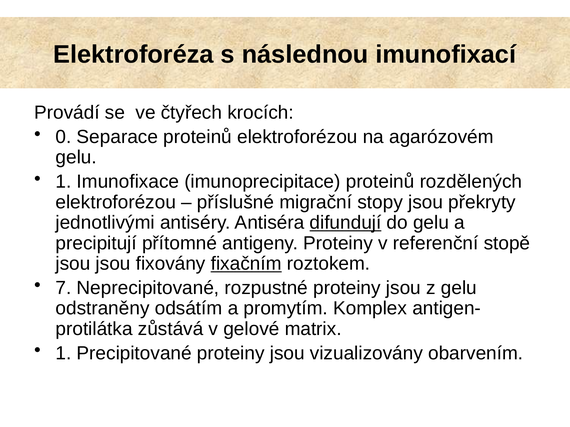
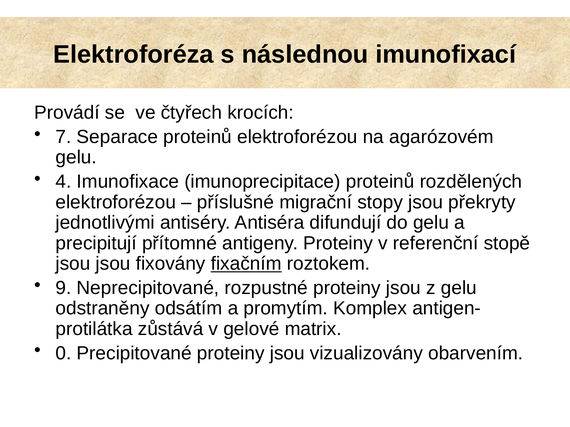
0: 0 -> 7
1 at (63, 182): 1 -> 4
difundují underline: present -> none
7: 7 -> 9
1 at (63, 354): 1 -> 0
